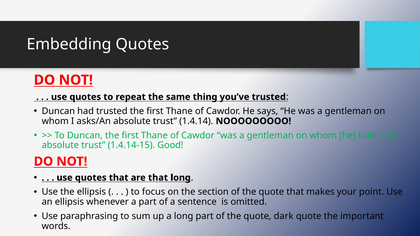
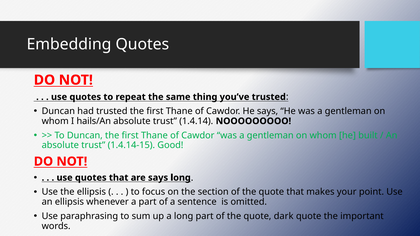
asks/An: asks/An -> hails/An
are that: that -> says
